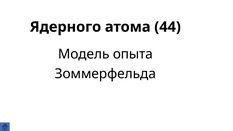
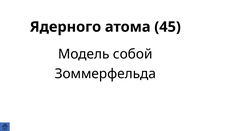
44: 44 -> 45
опыта: опыта -> собой
